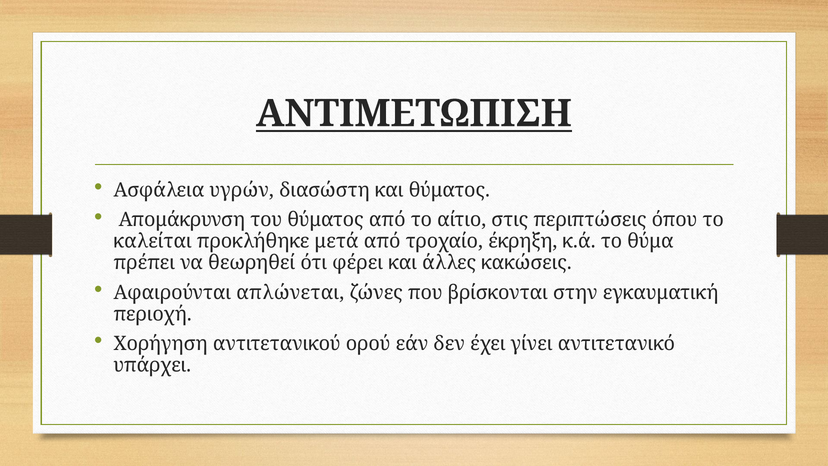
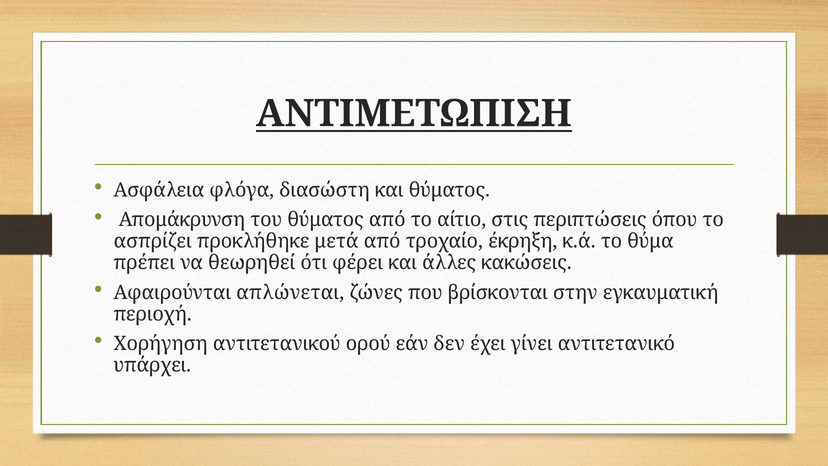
υγρών: υγρών -> φλόγα
καλείται: καλείται -> ασπρίζει
